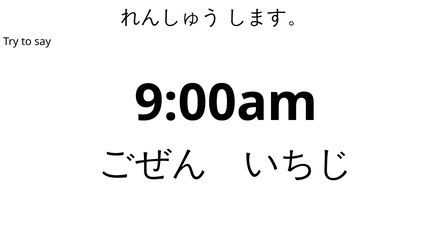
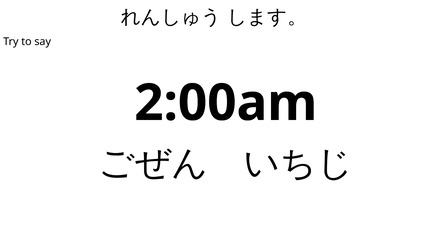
9:00am: 9:00am -> 2:00am
